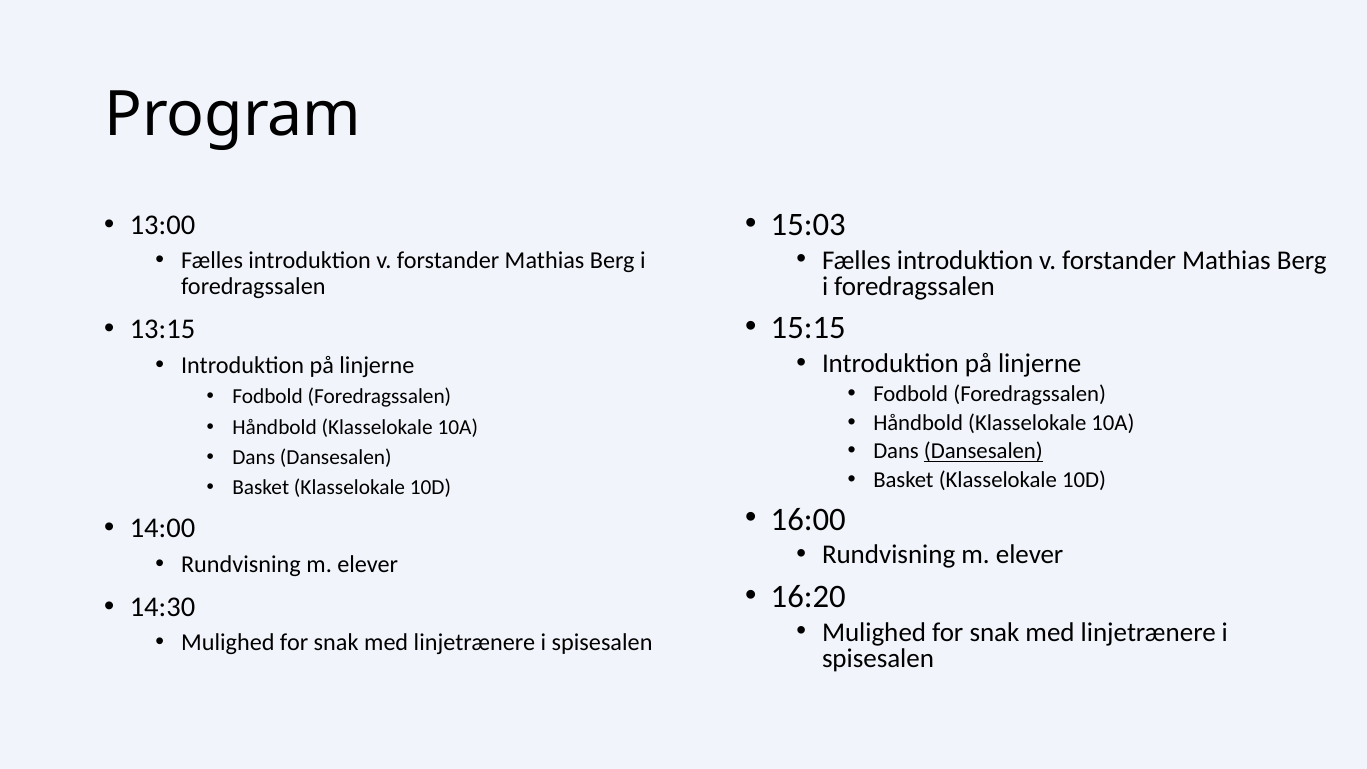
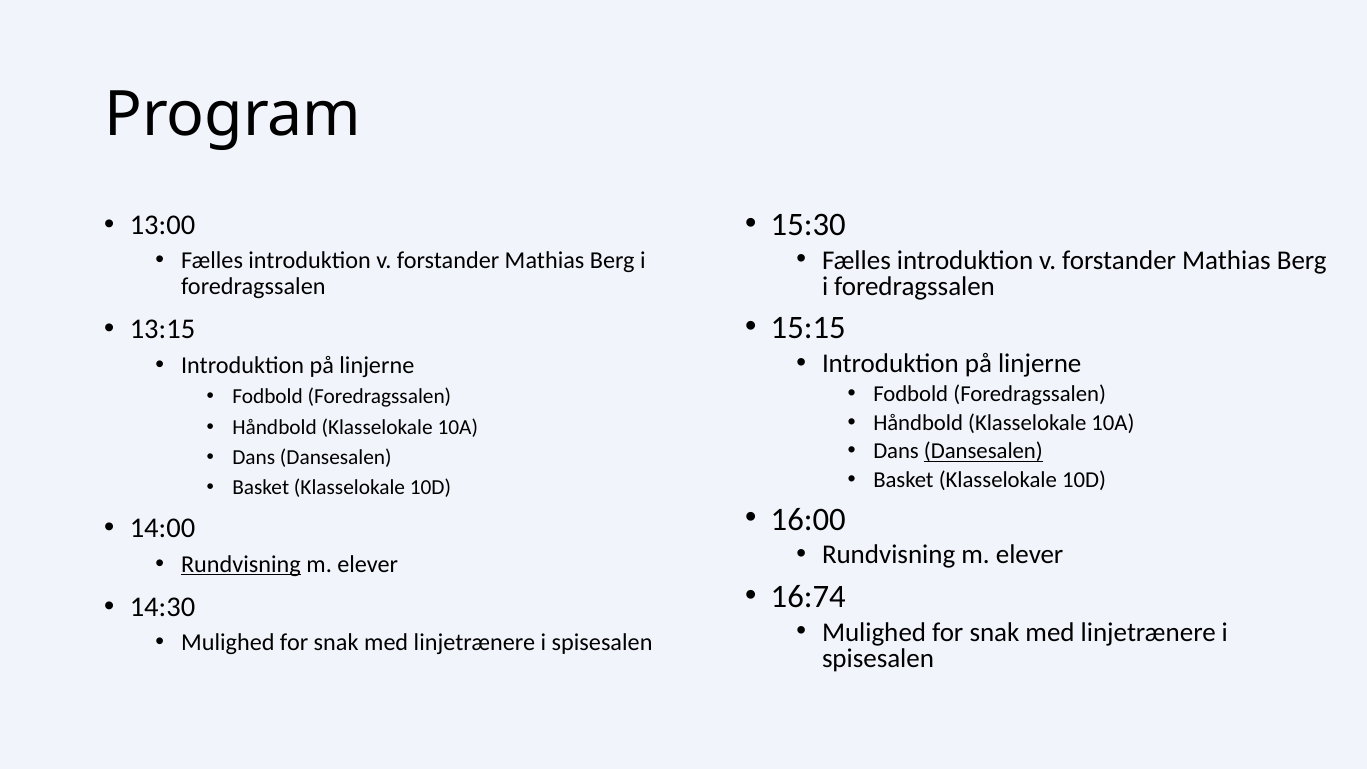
15:03: 15:03 -> 15:30
Rundvisning at (241, 564) underline: none -> present
16:20: 16:20 -> 16:74
